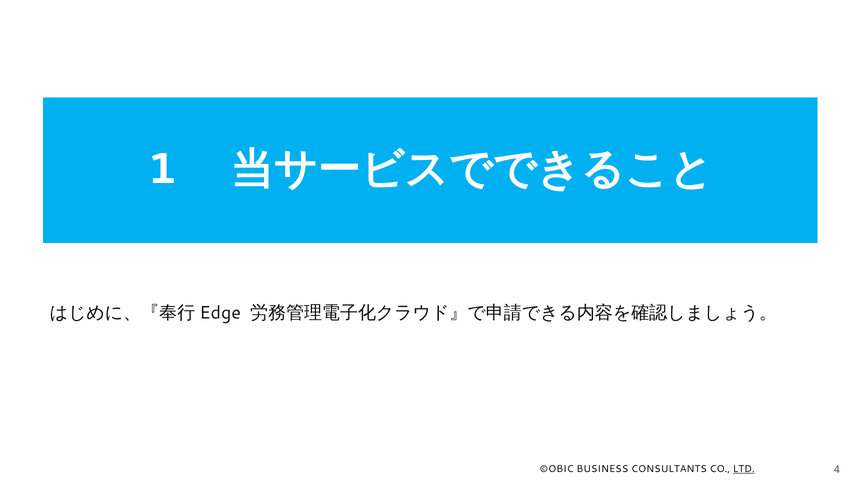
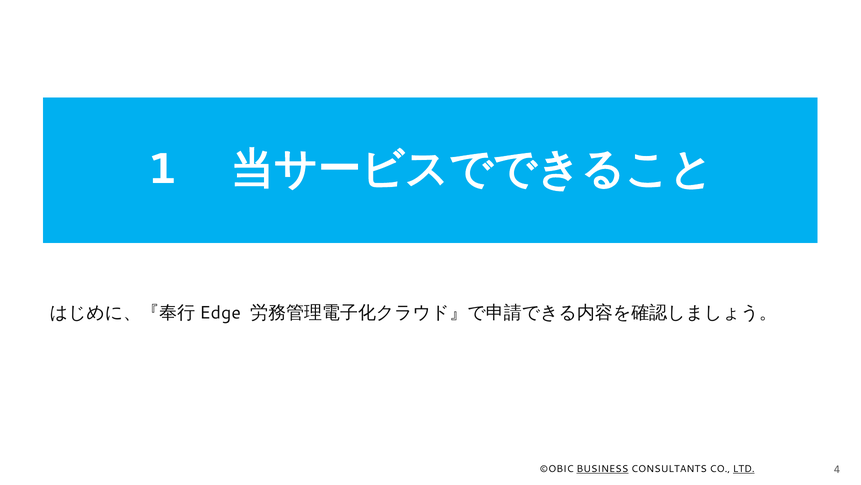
BUSINESS underline: none -> present
